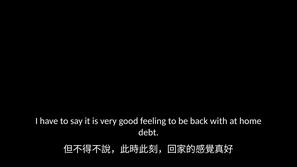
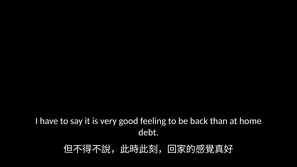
with: with -> than
